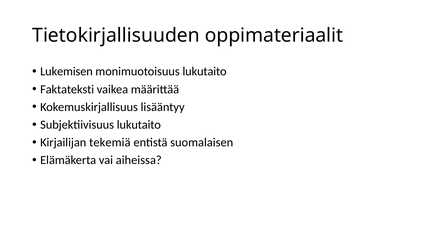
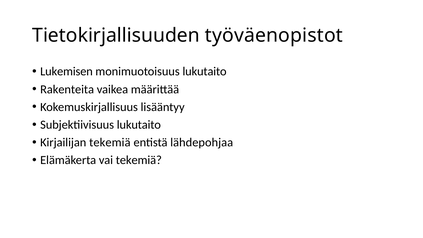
oppimateriaalit: oppimateriaalit -> työväenopistot
Faktateksti: Faktateksti -> Rakenteita
suomalaisen: suomalaisen -> lähdepohjaa
vai aiheissa: aiheissa -> tekemiä
